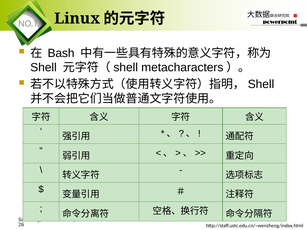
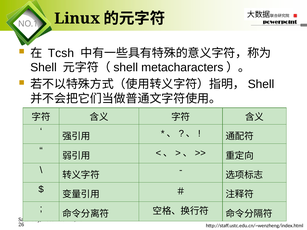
Bash: Bash -> Tcsh
